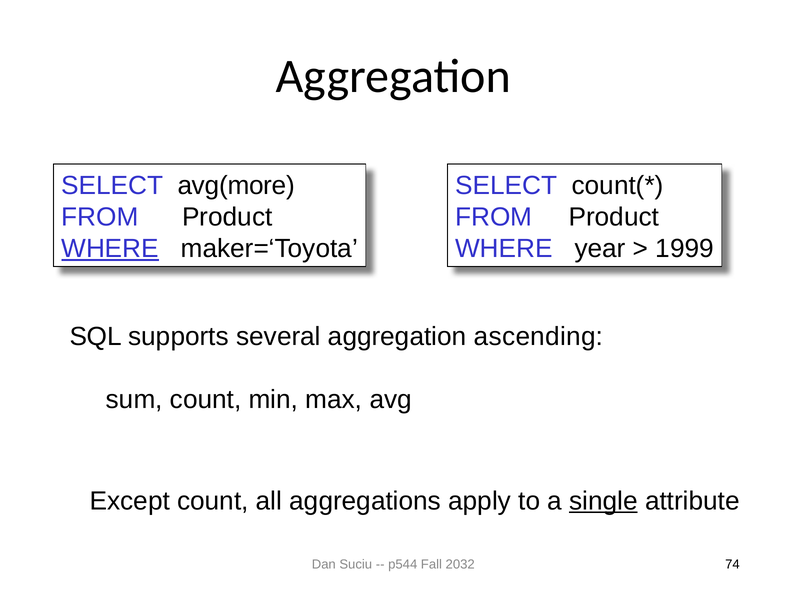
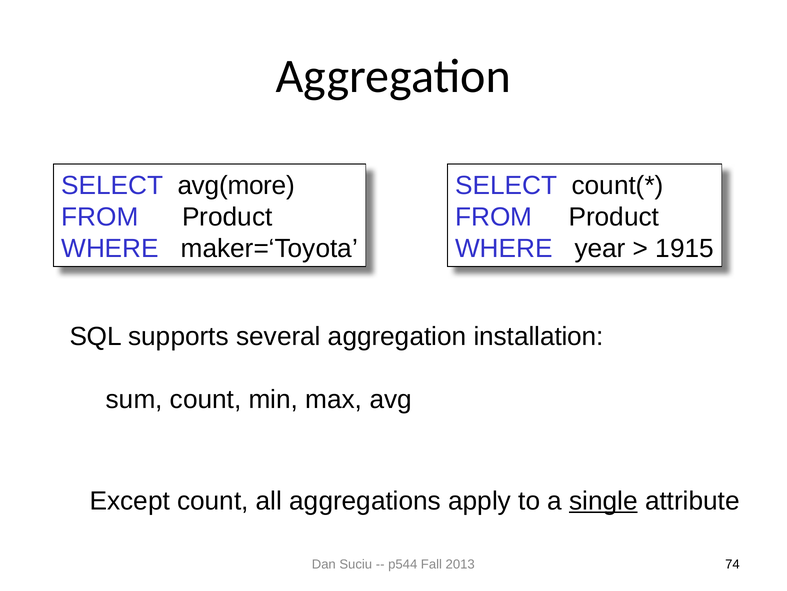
WHERE at (110, 248) underline: present -> none
1999: 1999 -> 1915
ascending: ascending -> installation
2032: 2032 -> 2013
